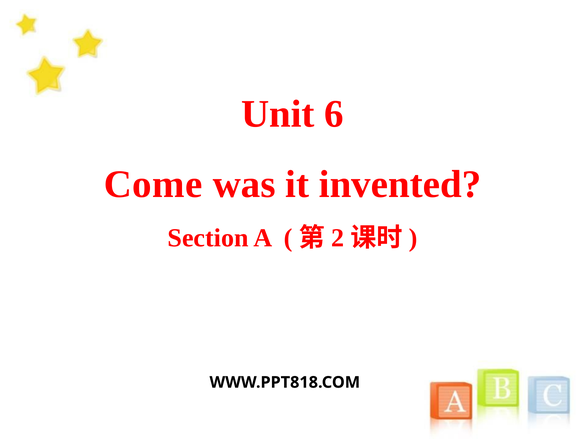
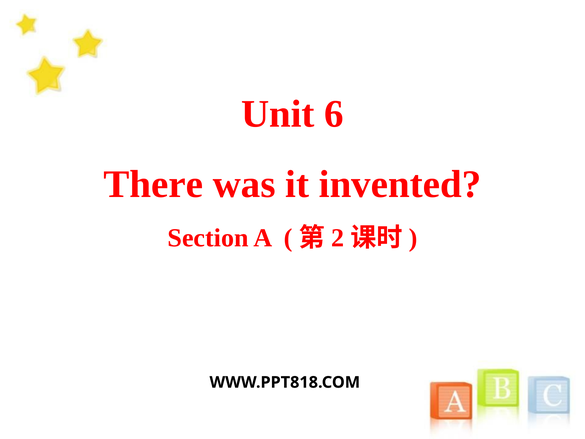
Come: Come -> There
